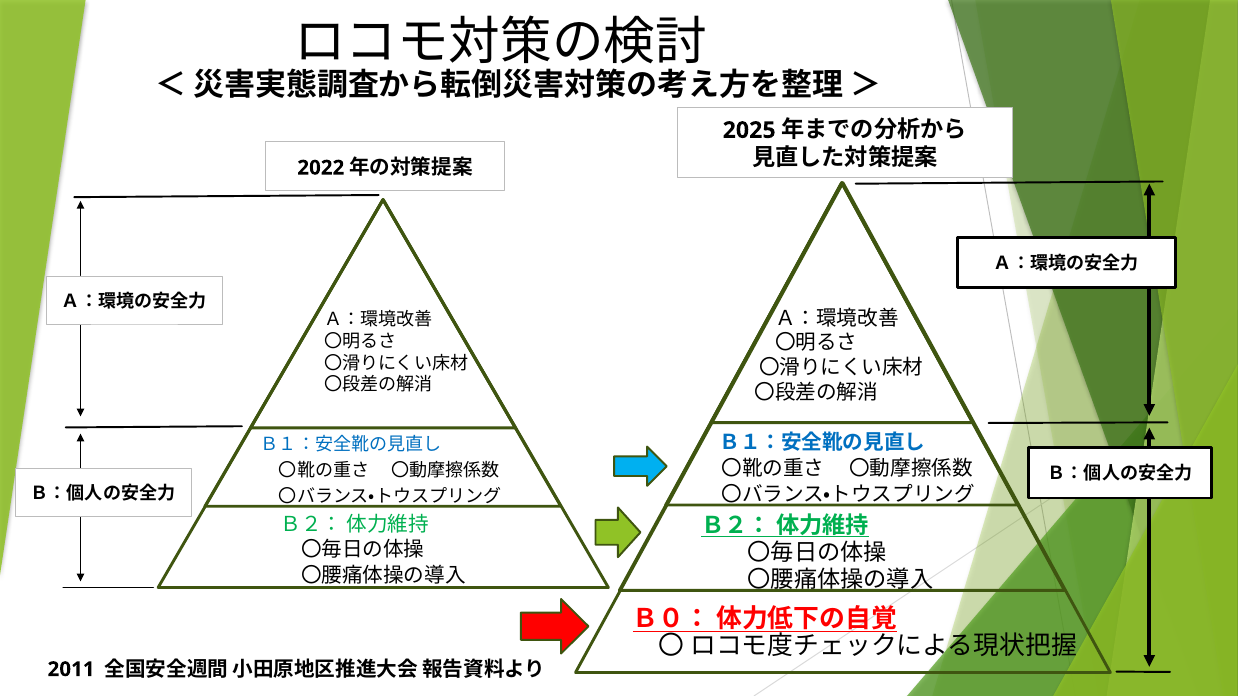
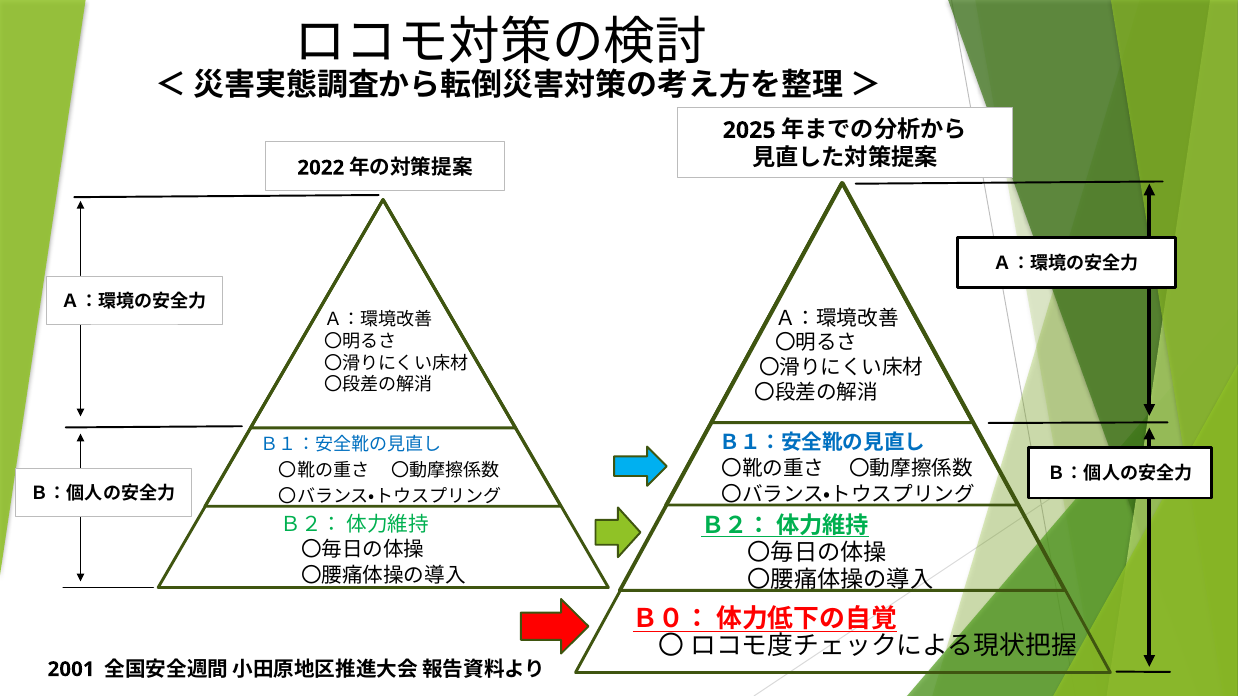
2011: 2011 -> 2001
